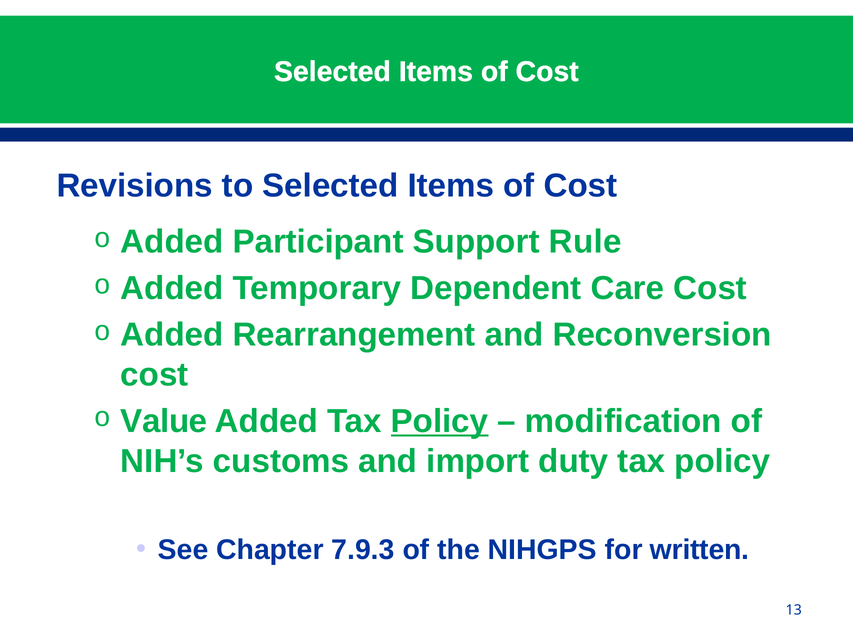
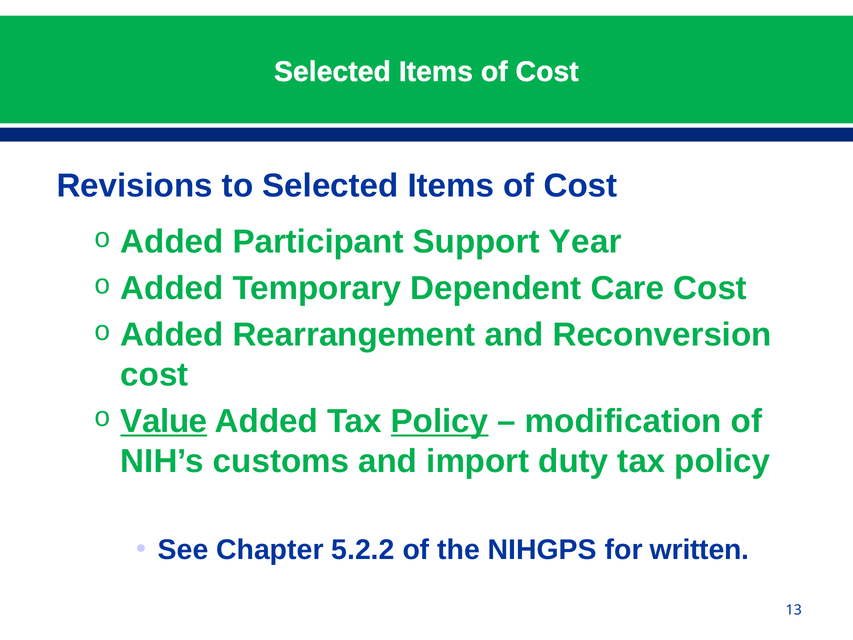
Rule: Rule -> Year
Value underline: none -> present
7.9.3: 7.9.3 -> 5.2.2
